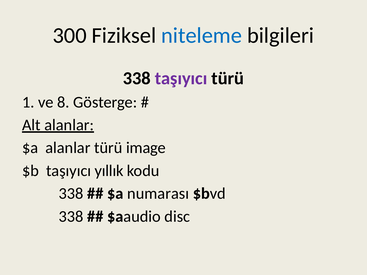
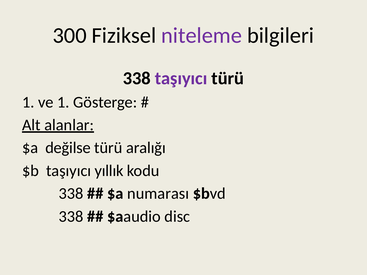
niteleme colour: blue -> purple
ve 8: 8 -> 1
$a alanlar: alanlar -> değilse
image: image -> aralığı
